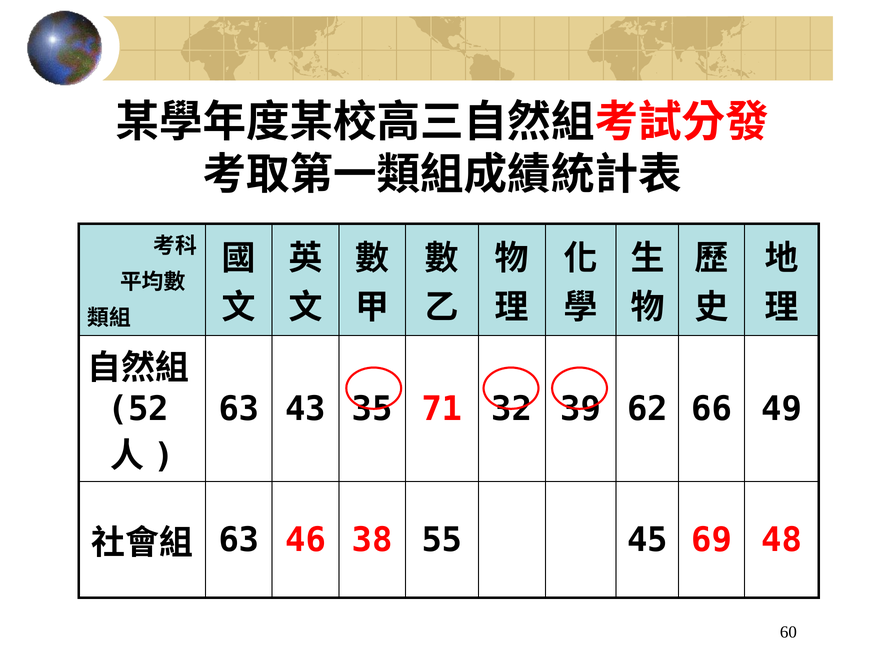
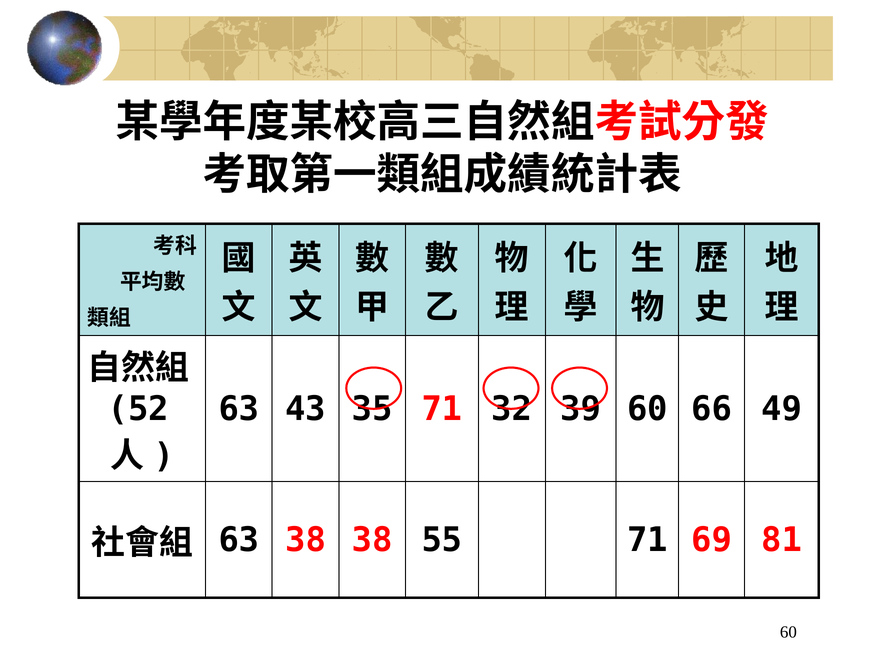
39 62: 62 -> 60
63 46: 46 -> 38
55 45: 45 -> 71
48: 48 -> 81
